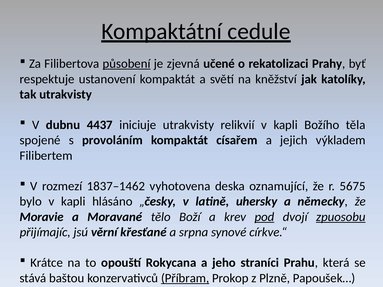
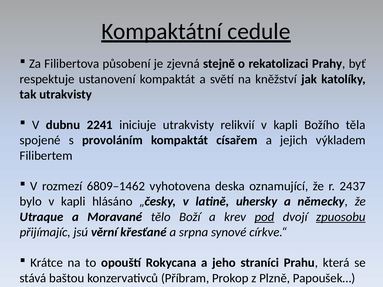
působení underline: present -> none
učené: učené -> stejně
4437: 4437 -> 2241
1837–1462: 1837–1462 -> 6809–1462
5675: 5675 -> 2437
Moravie: Moravie -> Utraque
Příbram underline: present -> none
